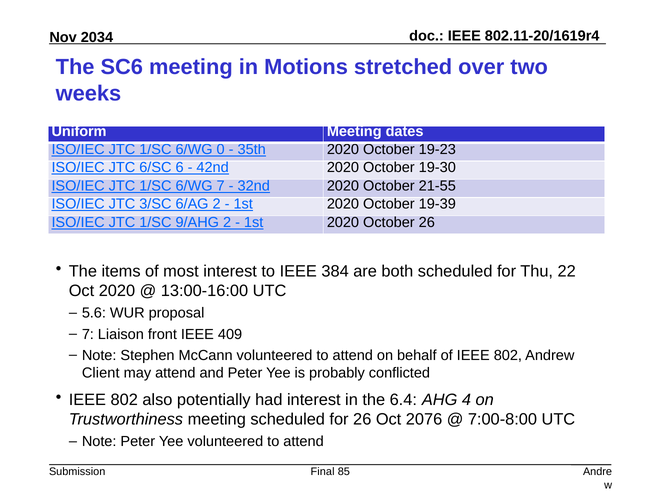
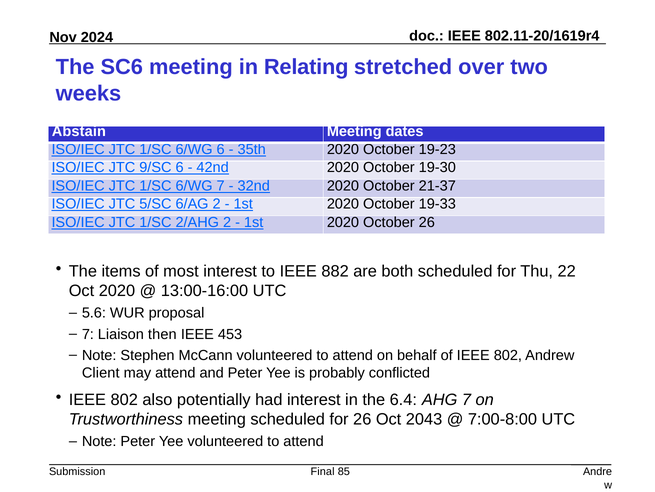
2034: 2034 -> 2024
Motions: Motions -> Relating
Uniform: Uniform -> Abstain
6/WG 0: 0 -> 6
6/SC: 6/SC -> 9/SC
21-55: 21-55 -> 21-37
3/SC: 3/SC -> 5/SC
19-39: 19-39 -> 19-33
9/AHG: 9/AHG -> 2/AHG
384: 384 -> 882
front: front -> then
409: 409 -> 453
AHG 4: 4 -> 7
2076: 2076 -> 2043
